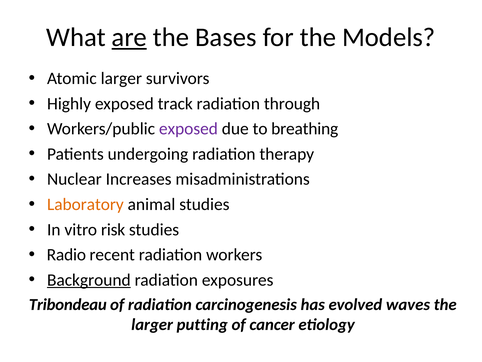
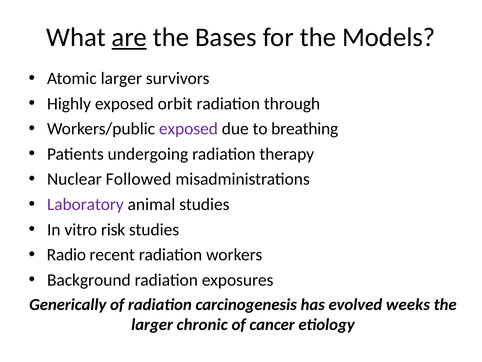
track: track -> orbit
Increases: Increases -> Followed
Laboratory colour: orange -> purple
Background underline: present -> none
Tribondeau: Tribondeau -> Generically
waves: waves -> weeks
putting: putting -> chronic
